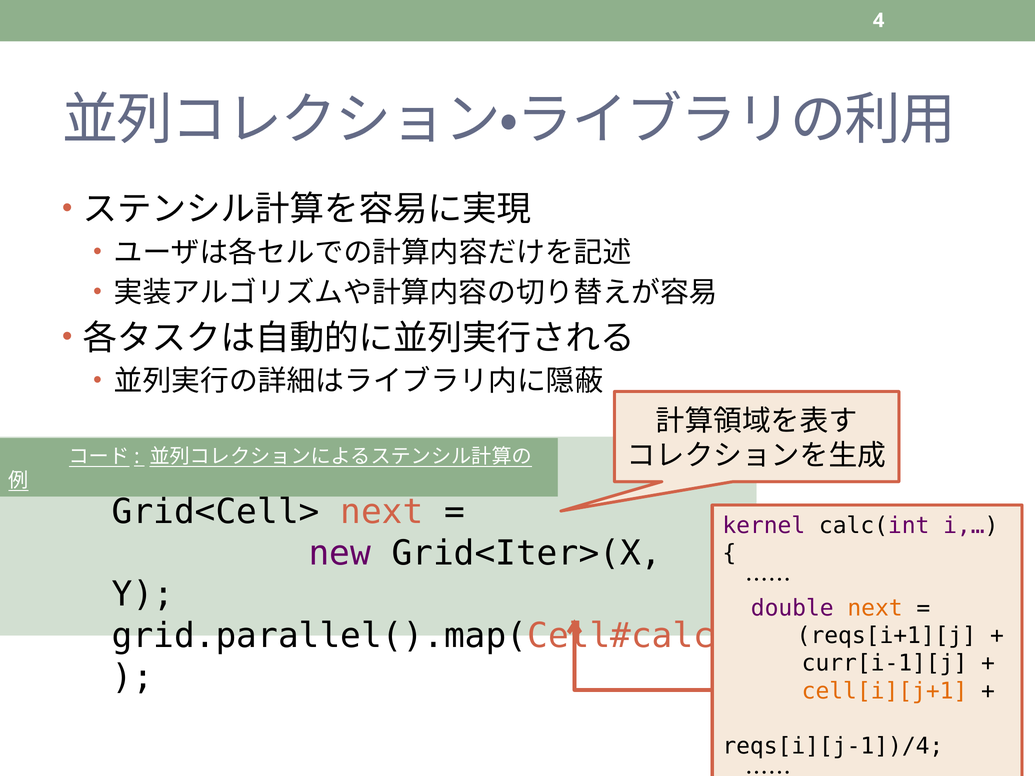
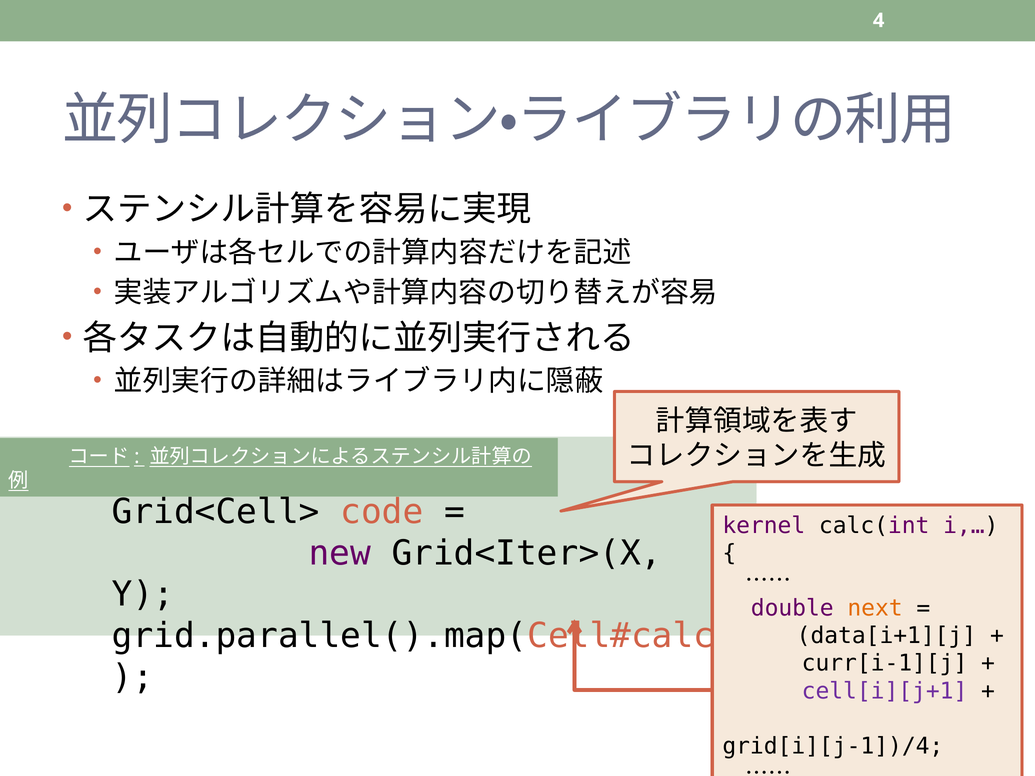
Grid<Cell> next: next -> code
reqs[i+1][j: reqs[i+1][j -> data[i+1][j
cell[i][j+1 colour: orange -> purple
reqs[i][j-1])/4: reqs[i][j-1])/4 -> grid[i][j-1])/4
